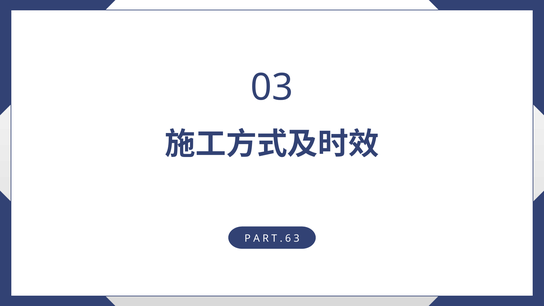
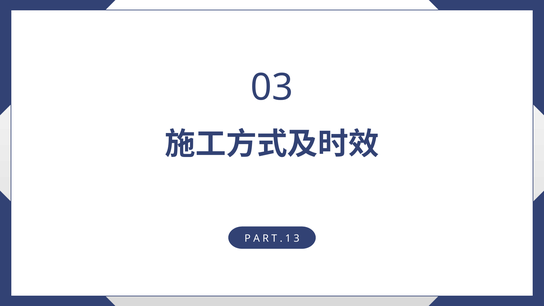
6: 6 -> 1
